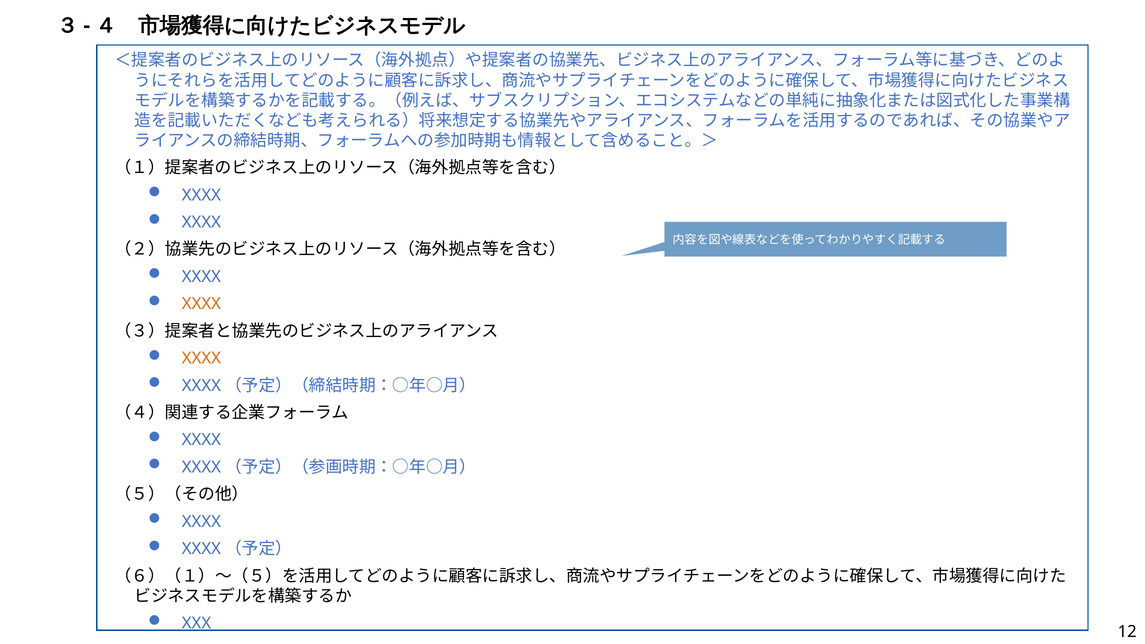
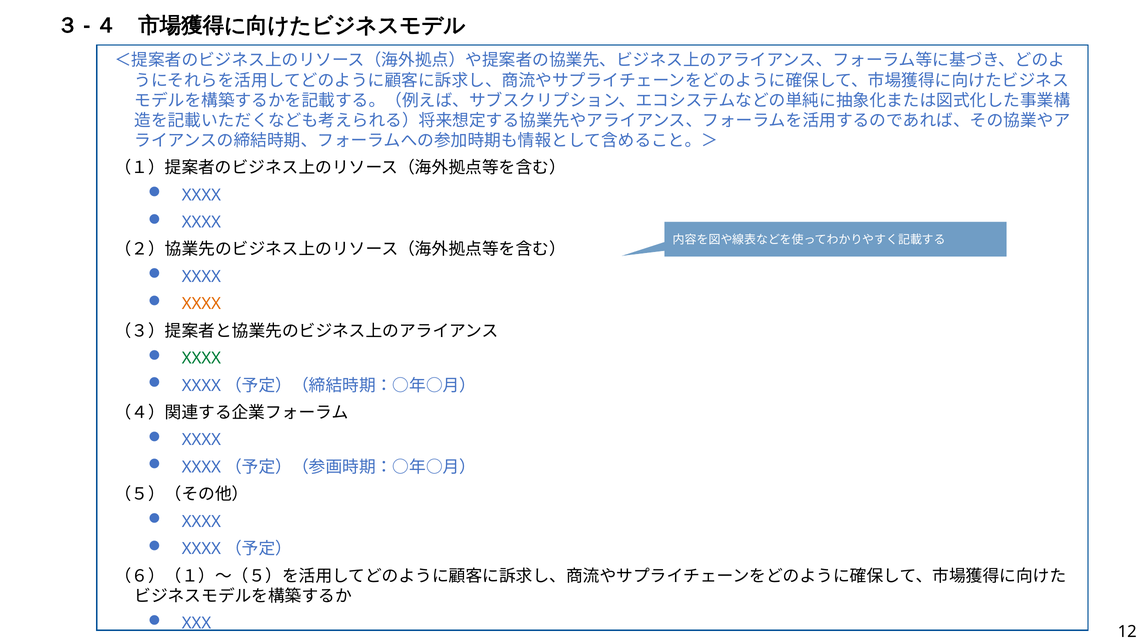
XXXX at (201, 358) colour: orange -> green
